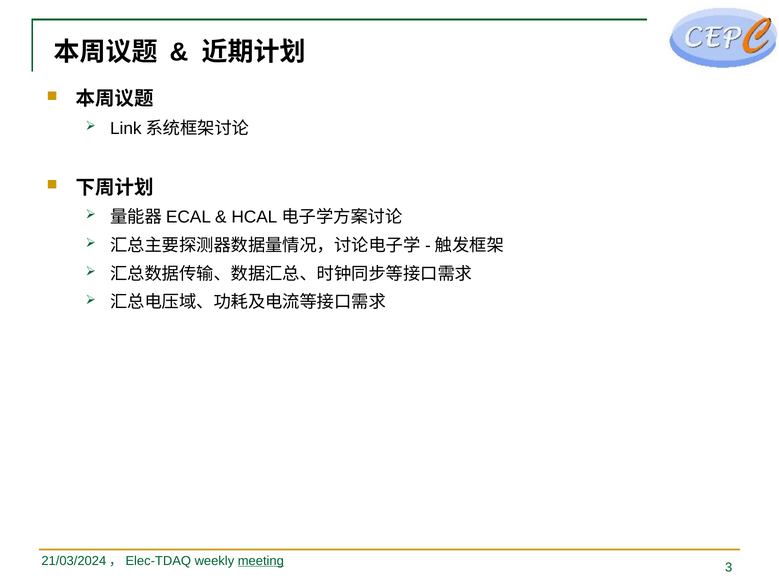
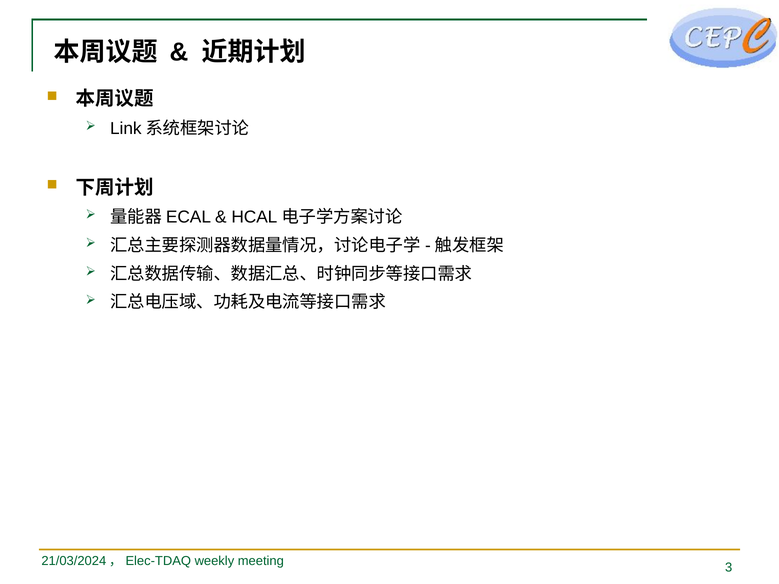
meeting underline: present -> none
